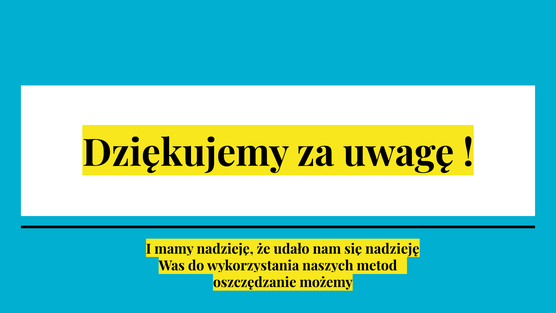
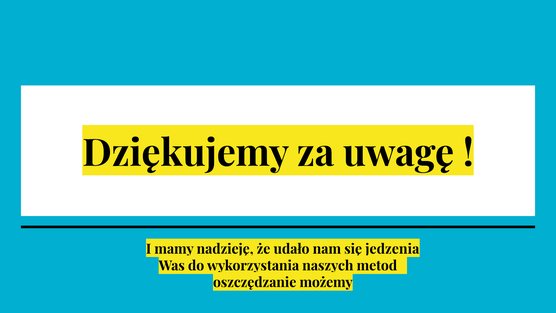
nadzieję at (392, 249): nadzieję -> jedzenia
